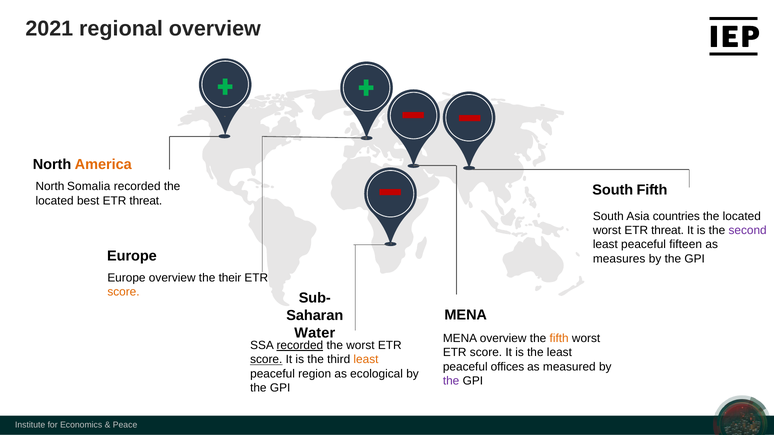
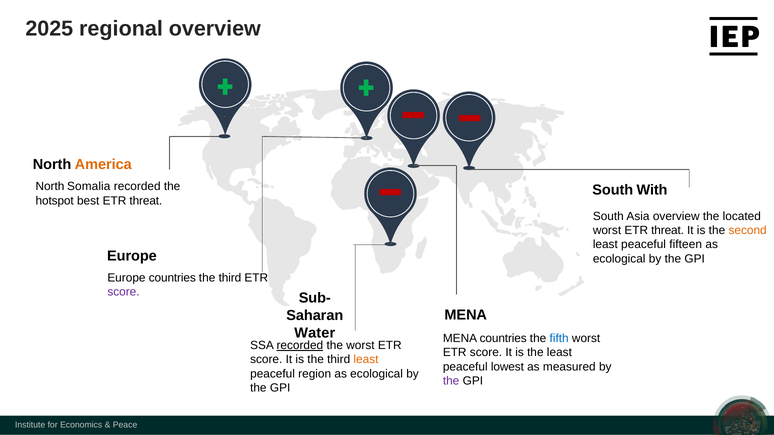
2021: 2021 -> 2025
South Fifth: Fifth -> With
located at (55, 201): located -> hotspot
Asia countries: countries -> overview
second colour: purple -> orange
measures at (619, 259): measures -> ecological
Europe overview: overview -> countries
their at (230, 278): their -> third
score at (123, 292) colour: orange -> purple
MENA overview: overview -> countries
fifth at (559, 339) colour: orange -> blue
score at (266, 360) underline: present -> none
offices: offices -> lowest
